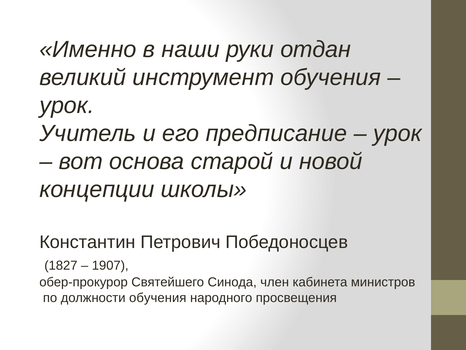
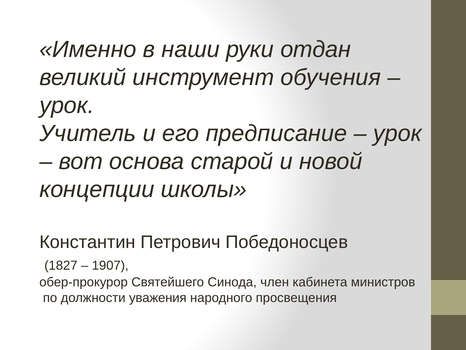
должности обучения: обучения -> уважения
